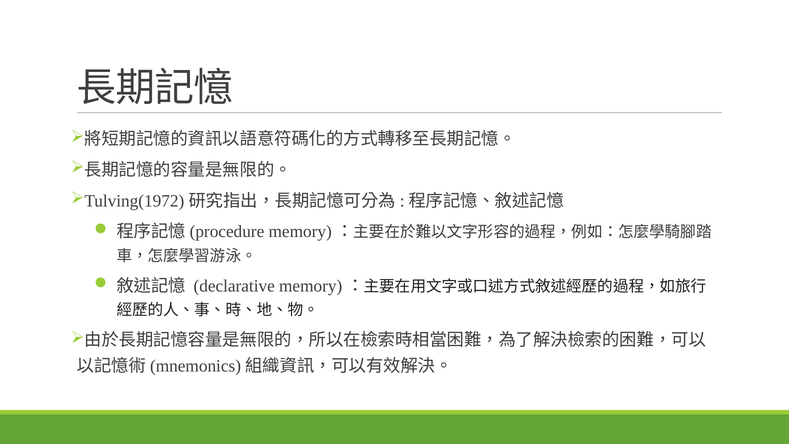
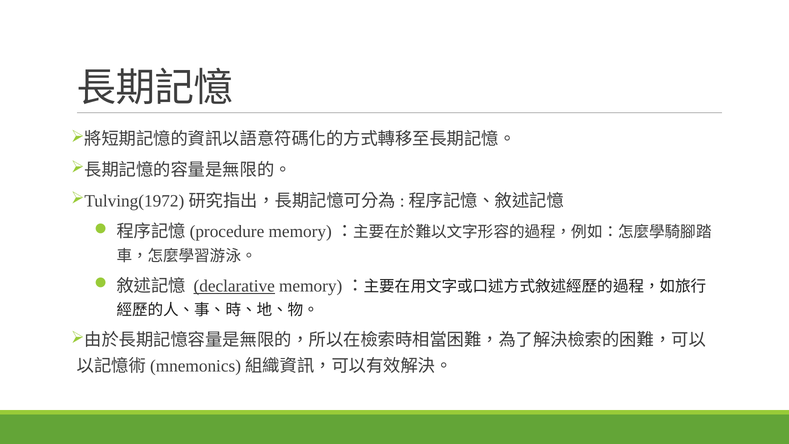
declarative underline: none -> present
